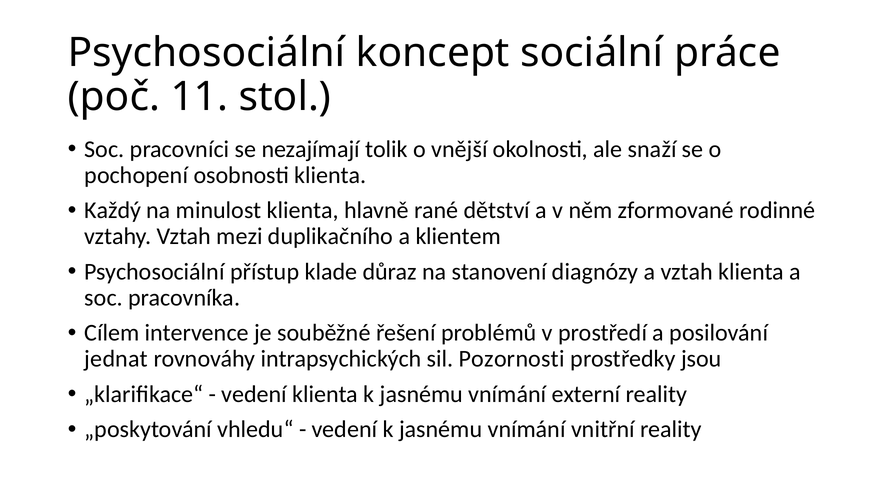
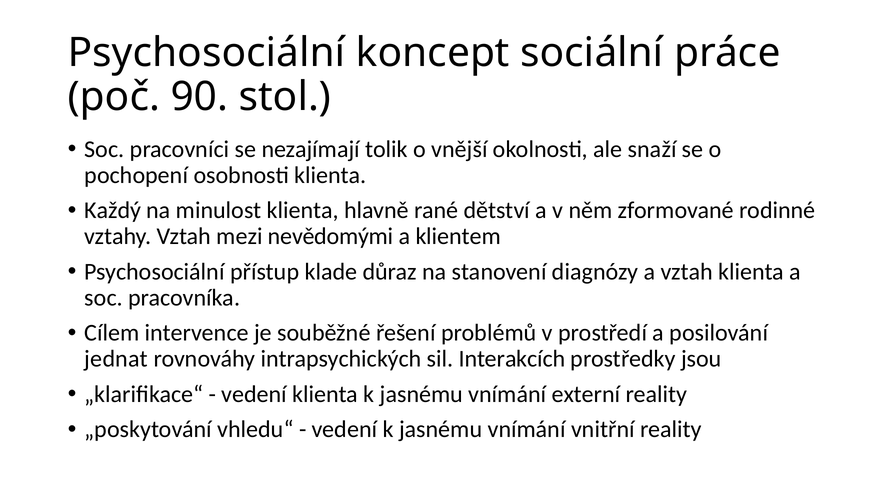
11: 11 -> 90
duplikačního: duplikačního -> nevědomými
Pozornosti: Pozornosti -> Interakcích
